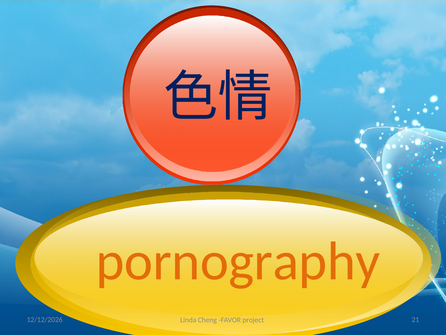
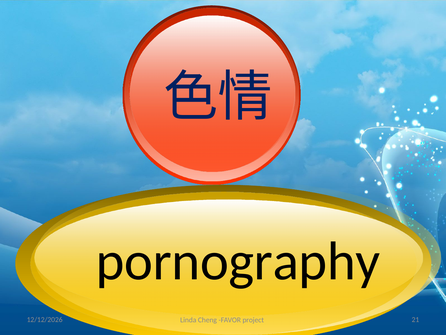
pornography colour: orange -> black
